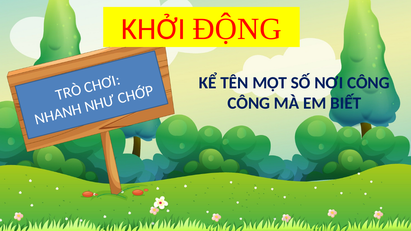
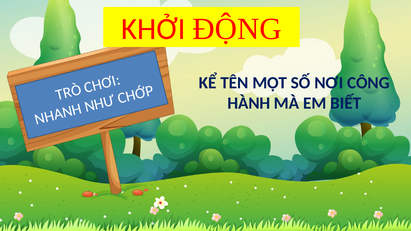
CÔNG at (249, 103): CÔNG -> HÀNH
